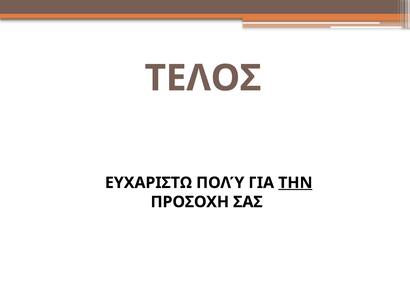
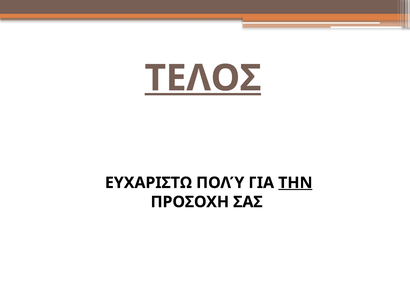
ΤΕΛΟΣ underline: none -> present
